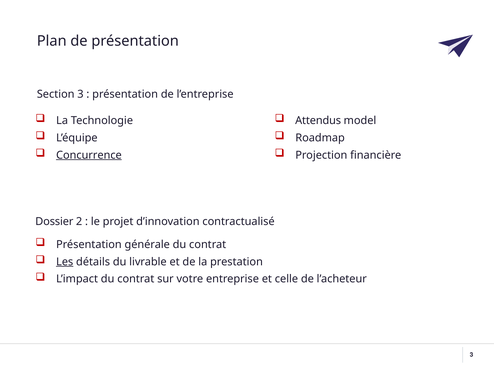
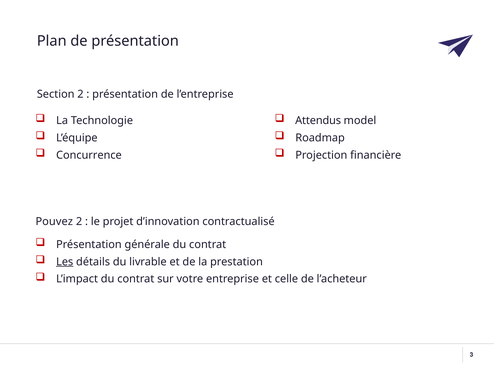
Section 3: 3 -> 2
Concurrence underline: present -> none
Dossier: Dossier -> Pouvez
